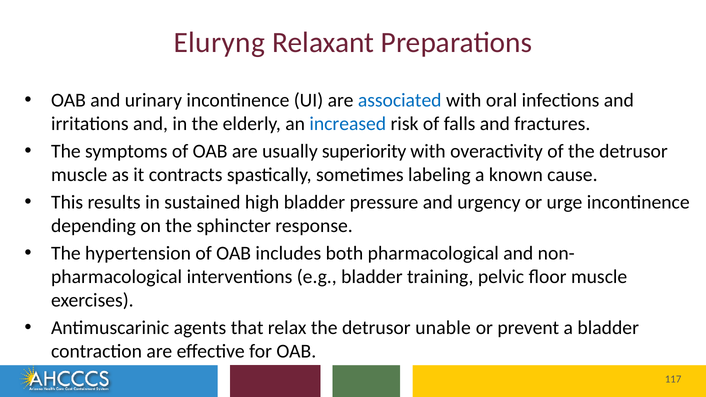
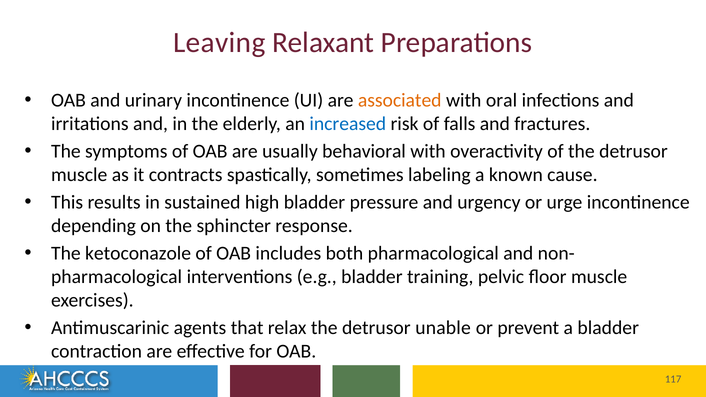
Eluryng: Eluryng -> Leaving
associated colour: blue -> orange
superiority: superiority -> behavioral
hypertension: hypertension -> ketoconazole
